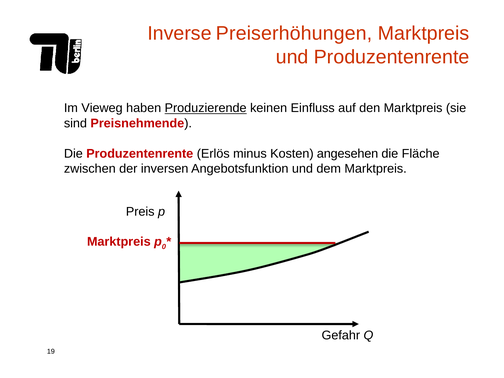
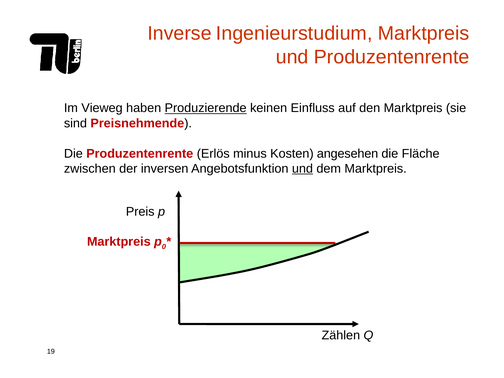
Preiserhöhungen: Preiserhöhungen -> Ingenieurstudium
und at (302, 169) underline: none -> present
Gefahr: Gefahr -> Zählen
